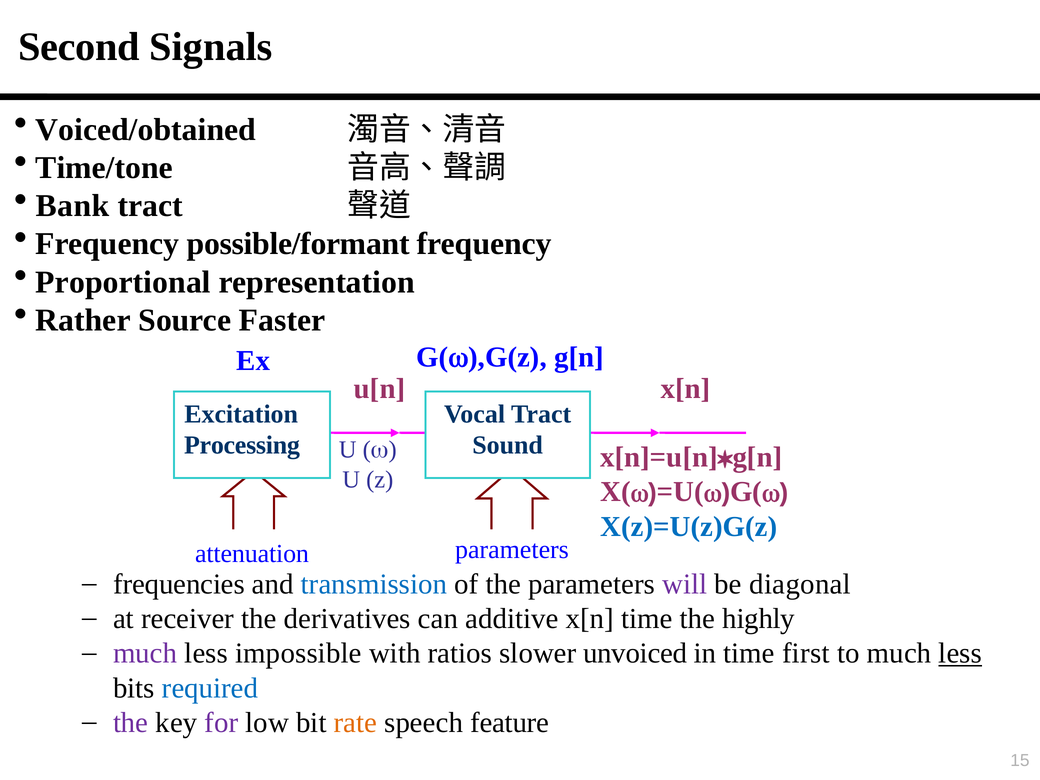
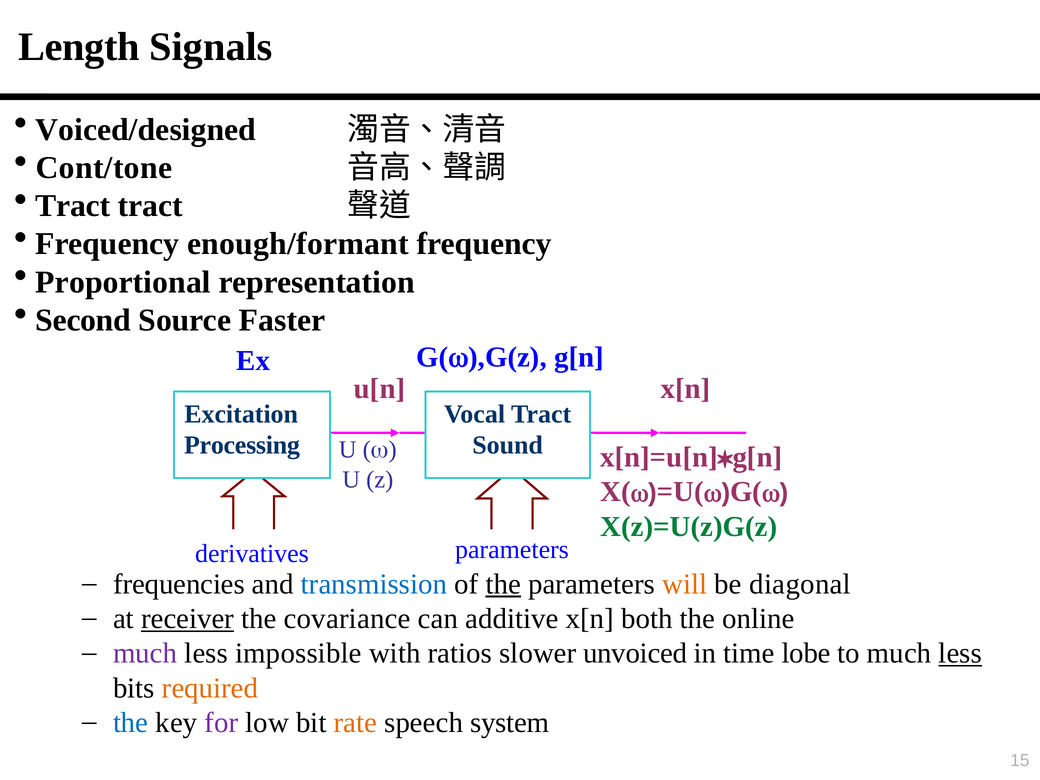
Second: Second -> Length
Voiced/obtained: Voiced/obtained -> Voiced/designed
Time/tone: Time/tone -> Cont/tone
Bank at (73, 206): Bank -> Tract
possible/formant: possible/formant -> enough/formant
Rather: Rather -> Second
X(z)=U(z)G(z colour: blue -> green
attenuation: attenuation -> derivatives
the at (503, 584) underline: none -> present
will colour: purple -> orange
receiver underline: none -> present
derivatives: derivatives -> covariance
x[n time: time -> both
highly: highly -> online
first: first -> lobe
required colour: blue -> orange
the at (131, 723) colour: purple -> blue
feature: feature -> system
